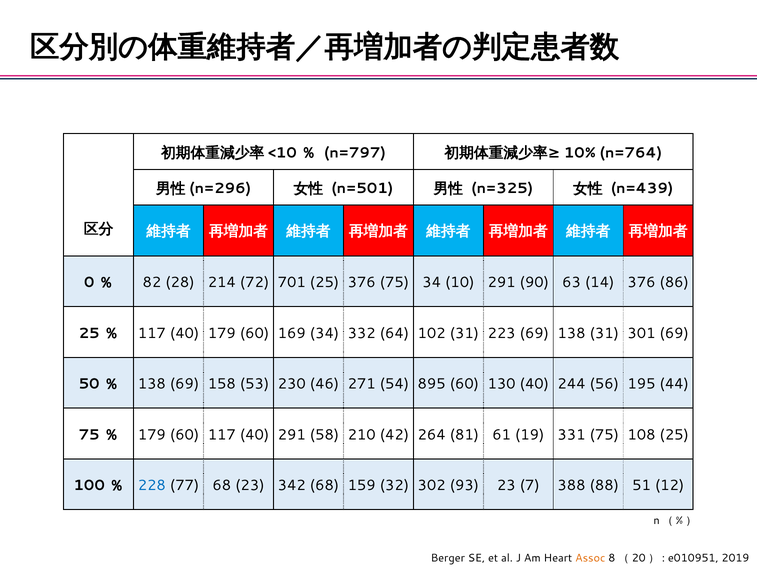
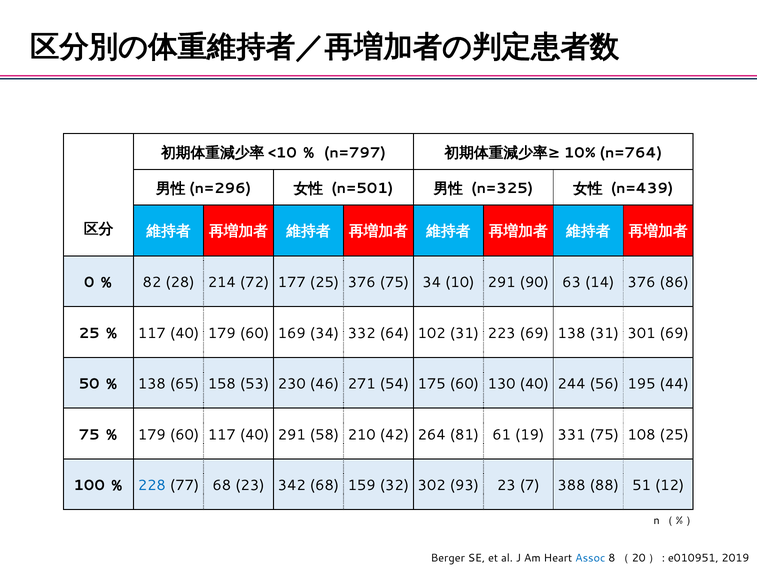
701: 701 -> 177
138 69: 69 -> 65
895: 895 -> 175
Assoc colour: orange -> blue
